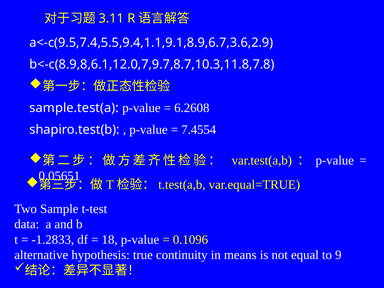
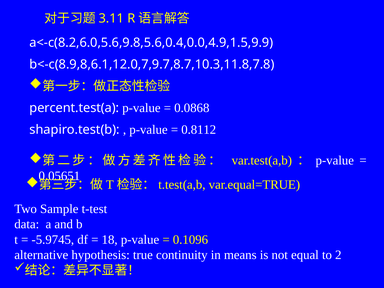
a<-c(9.5,7.4,5.5,9.4,1.1,9.1,8.9,6.7,3.6,2.9: a<-c(9.5,7.4,5.5,9.4,1.1,9.1,8.9,6.7,3.6,2.9 -> a<-c(8.2,6.0,5.6,9.8,5.6,0.4,0.0,4.9,1.5,9.9
sample.test(a: sample.test(a -> percent.test(a
6.2608: 6.2608 -> 0.0868
7.4554: 7.4554 -> 0.8112
-1.2833: -1.2833 -> -5.9745
9: 9 -> 2
